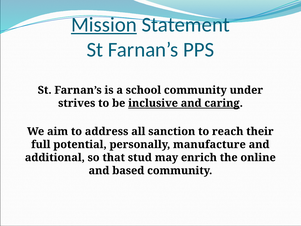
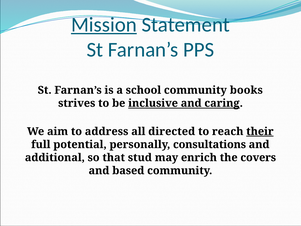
under: under -> books
sanction: sanction -> directed
their underline: none -> present
manufacture: manufacture -> consultations
online: online -> covers
